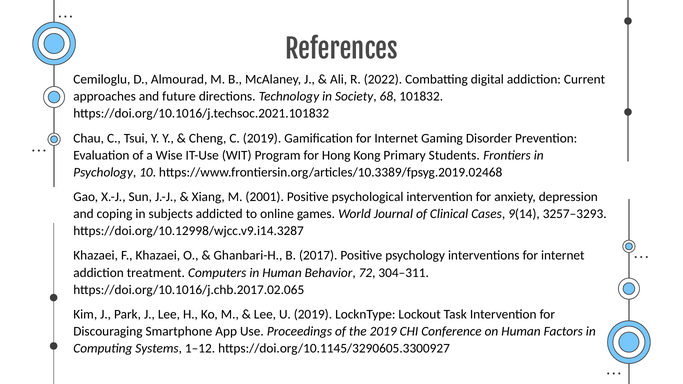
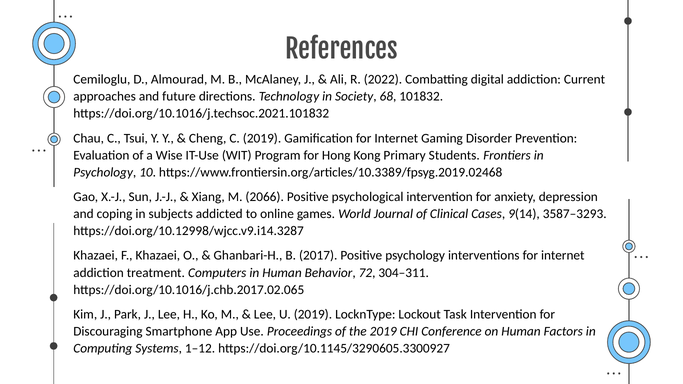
2001: 2001 -> 2066
3257–3293: 3257–3293 -> 3587–3293
